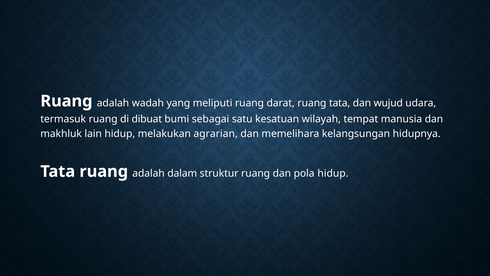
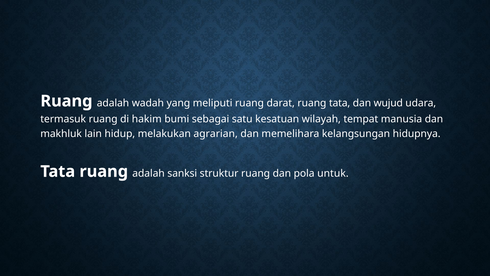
dibuat: dibuat -> hakim
dalam: dalam -> sanksi
pola hidup: hidup -> untuk
